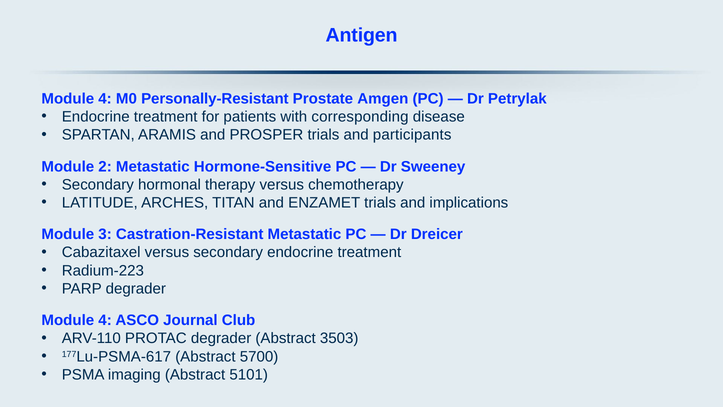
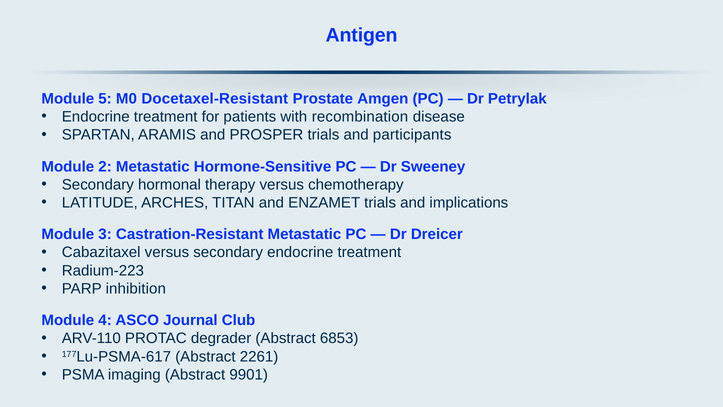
4 at (105, 99): 4 -> 5
Personally-Resistant: Personally-Resistant -> Docetaxel-Resistant
corresponding: corresponding -> recombination
PARP degrader: degrader -> inhibition
3503: 3503 -> 6853
5700: 5700 -> 2261
5101: 5101 -> 9901
